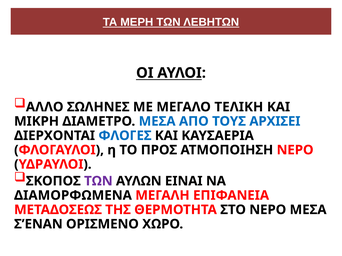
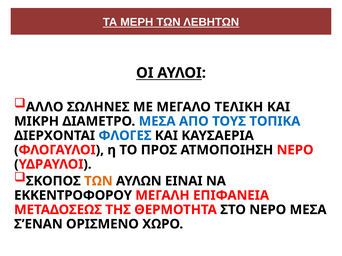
ΑΡΧΙΣΕΙ: ΑΡΧΙΣΕΙ -> ΤΟΠΙΚΑ
ΤΩΝ at (98, 181) colour: purple -> orange
ΔΙΑΜΟΡΦΩΜΕΝΑ: ΔΙΑΜΟΡΦΩΜΕΝΑ -> ΕΚΚΕΝΤΡΟΦΟΡΟΥ
